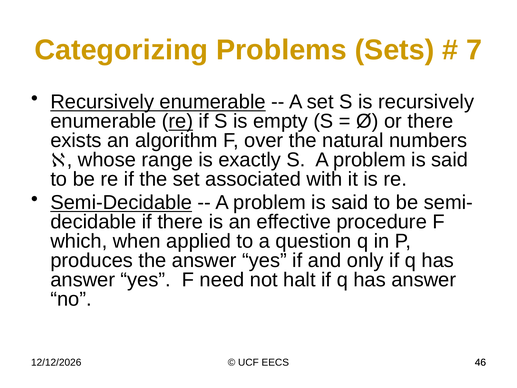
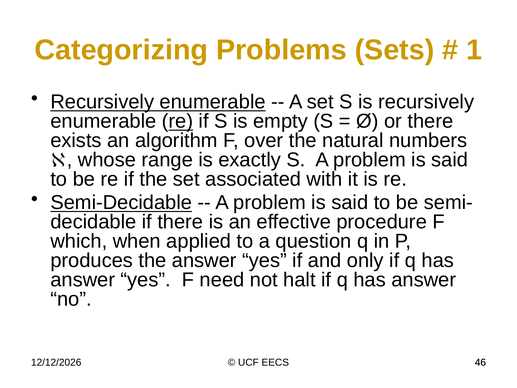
7: 7 -> 1
